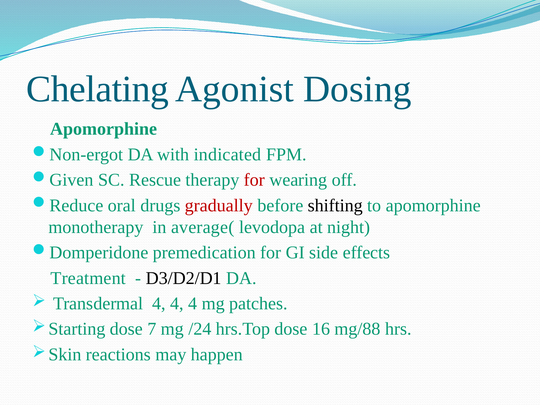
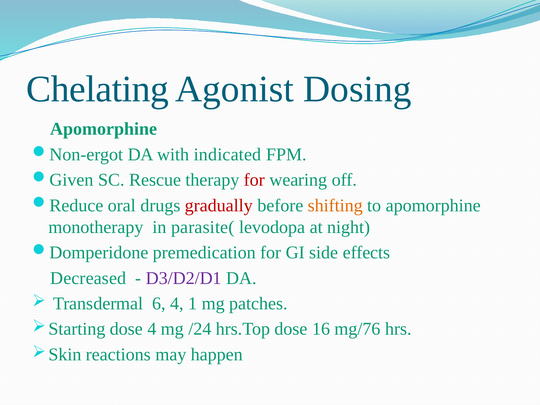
shifting colour: black -> orange
average(: average( -> parasite(
Treatment: Treatment -> Decreased
D3/D2/D1 colour: black -> purple
Transdermal 4: 4 -> 6
4 at (193, 304): 4 -> 1
dose 7: 7 -> 4
mg/88: mg/88 -> mg/76
